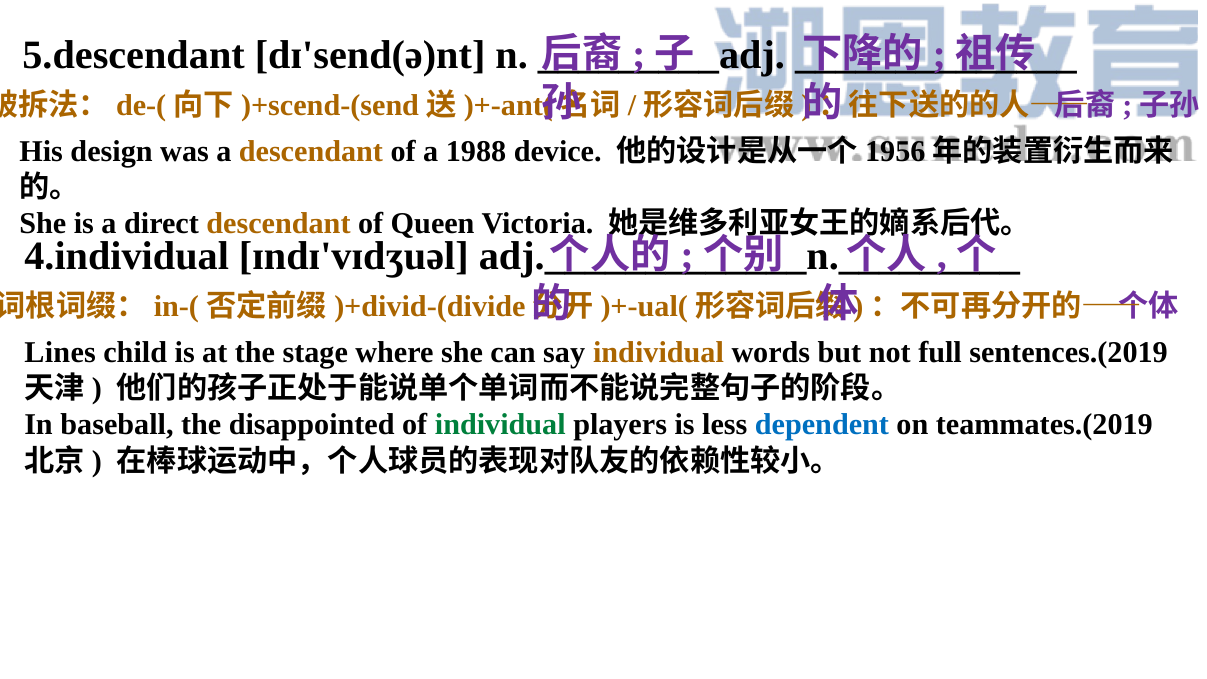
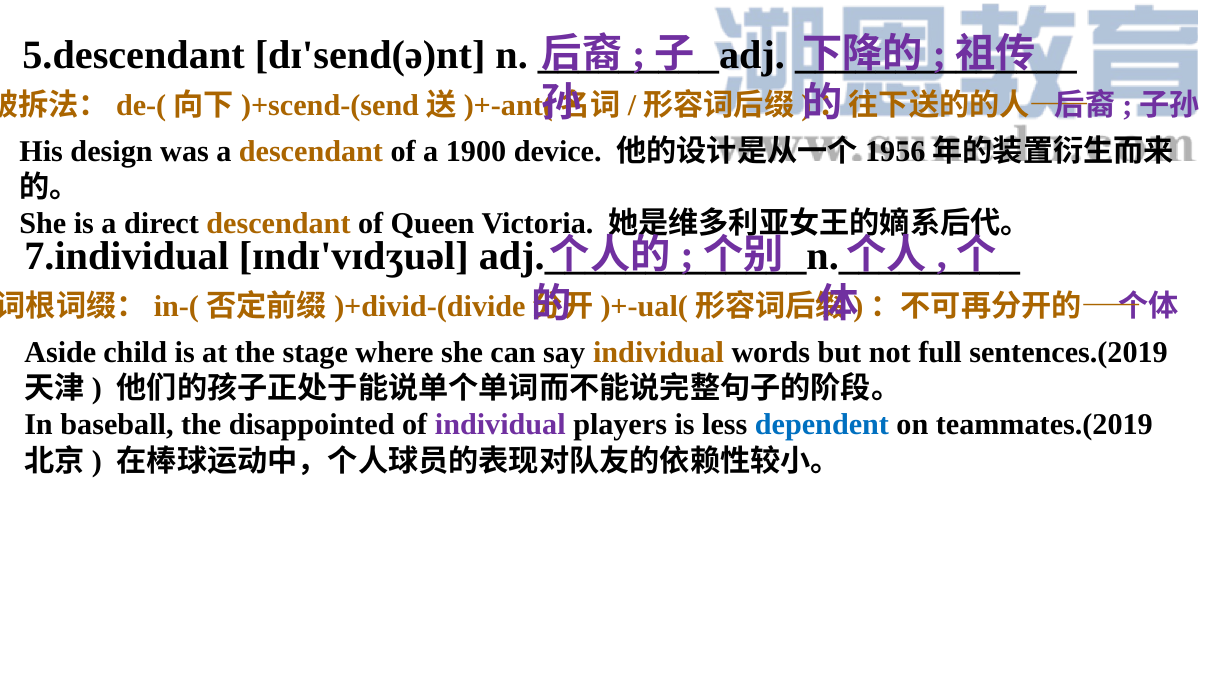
1988: 1988 -> 1900
4.individual: 4.individual -> 7.individual
Lines: Lines -> Aside
individual at (500, 425) colour: green -> purple
